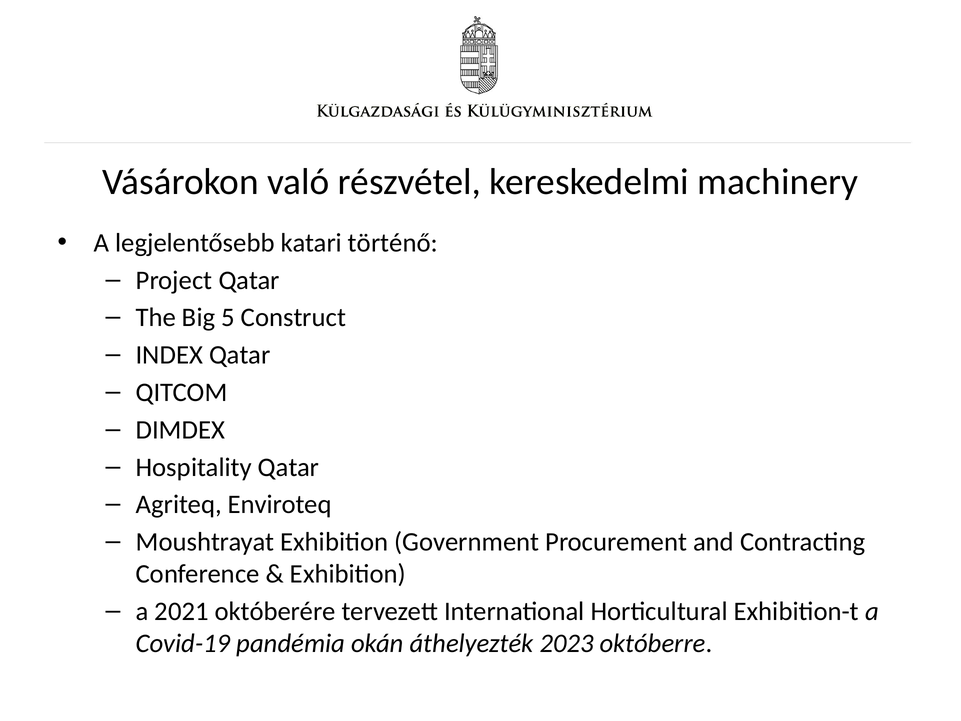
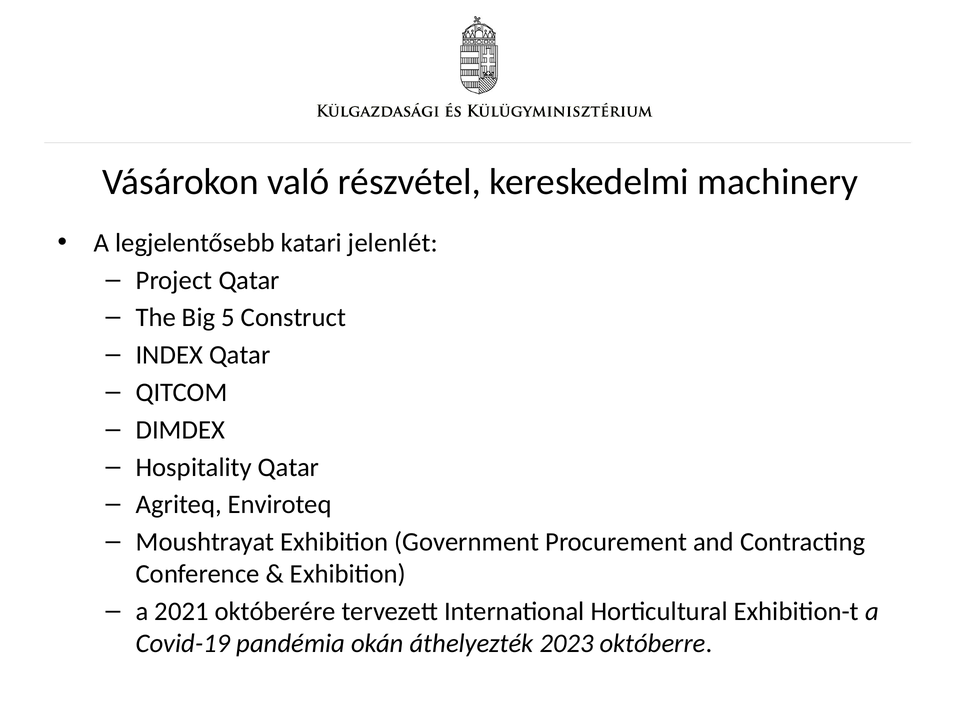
történő: történő -> jelenlét
